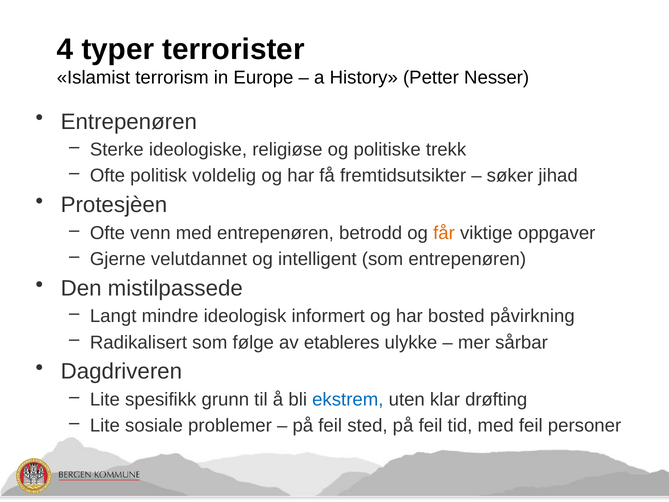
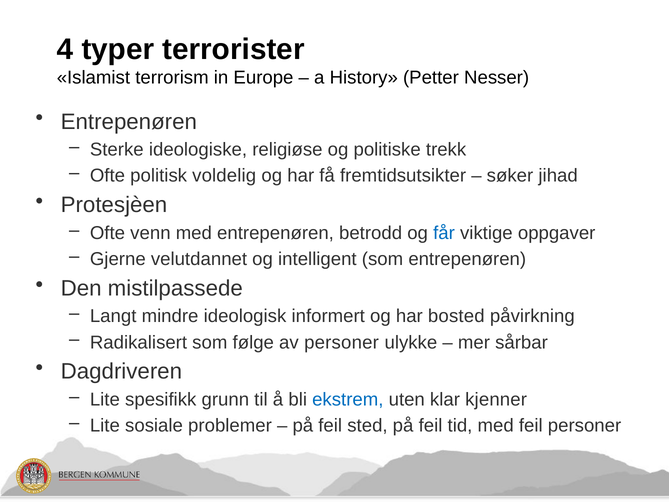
får colour: orange -> blue
av etableres: etableres -> personer
drøfting: drøfting -> kjenner
